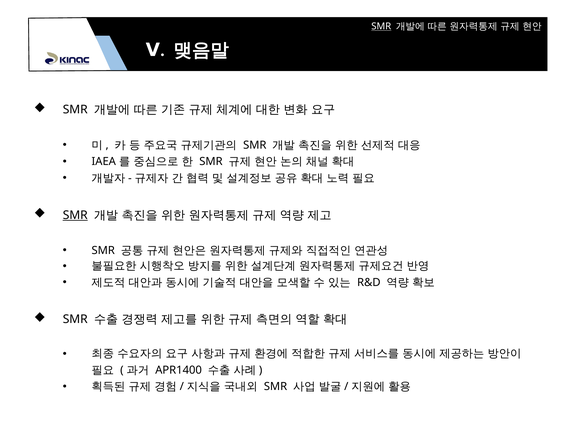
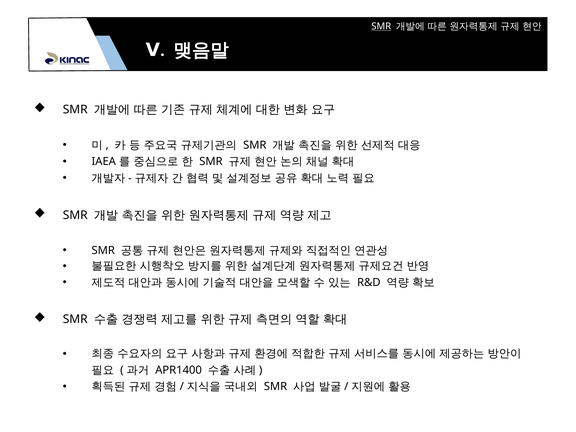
SMR at (75, 215) underline: present -> none
